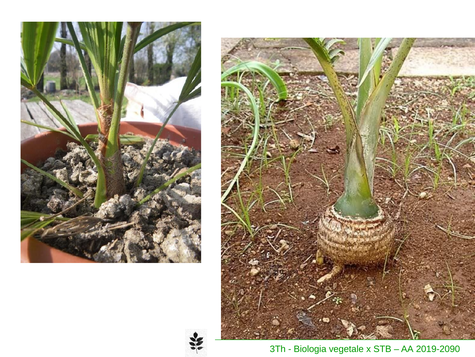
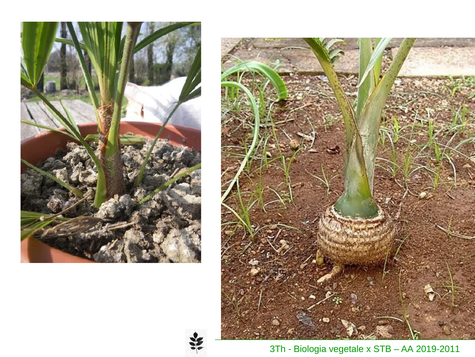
2019-2090: 2019-2090 -> 2019-2011
